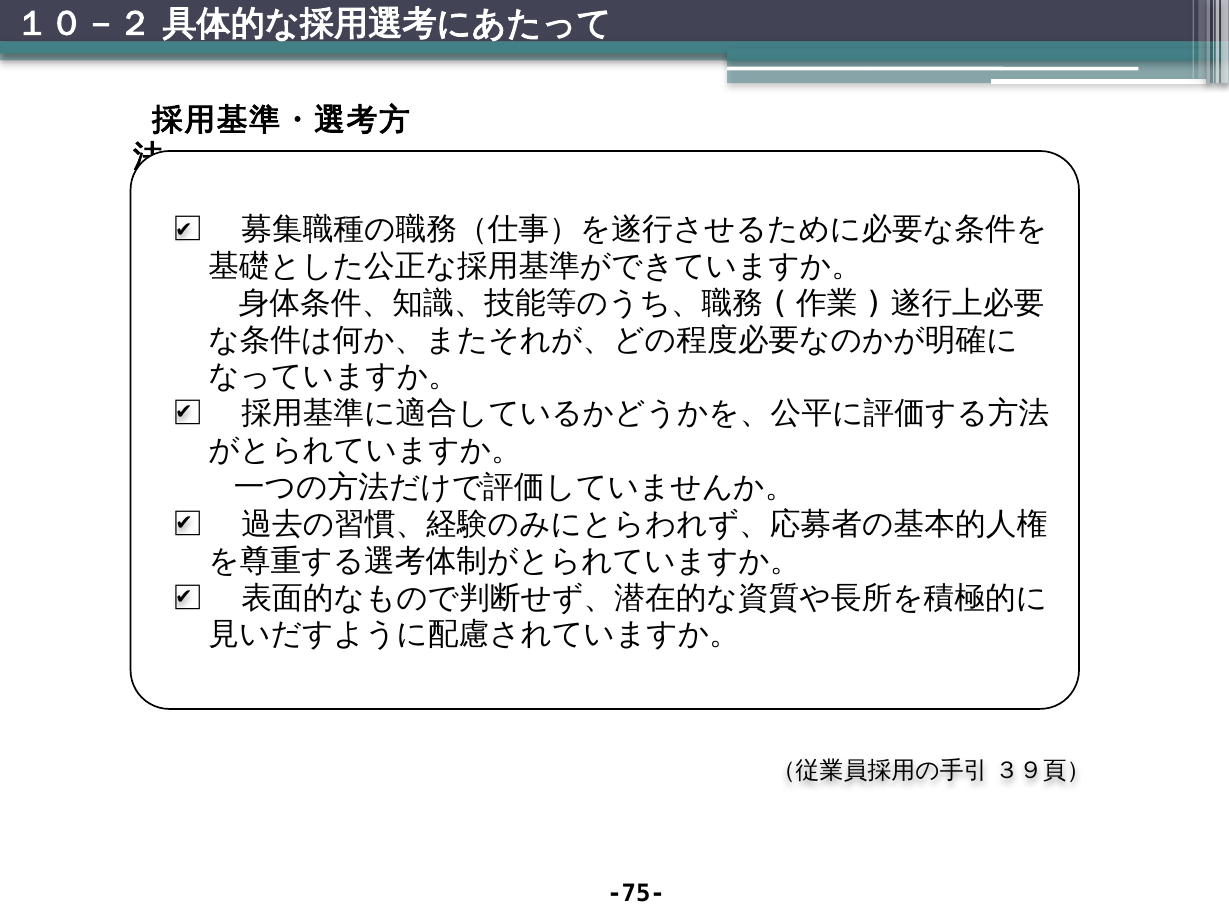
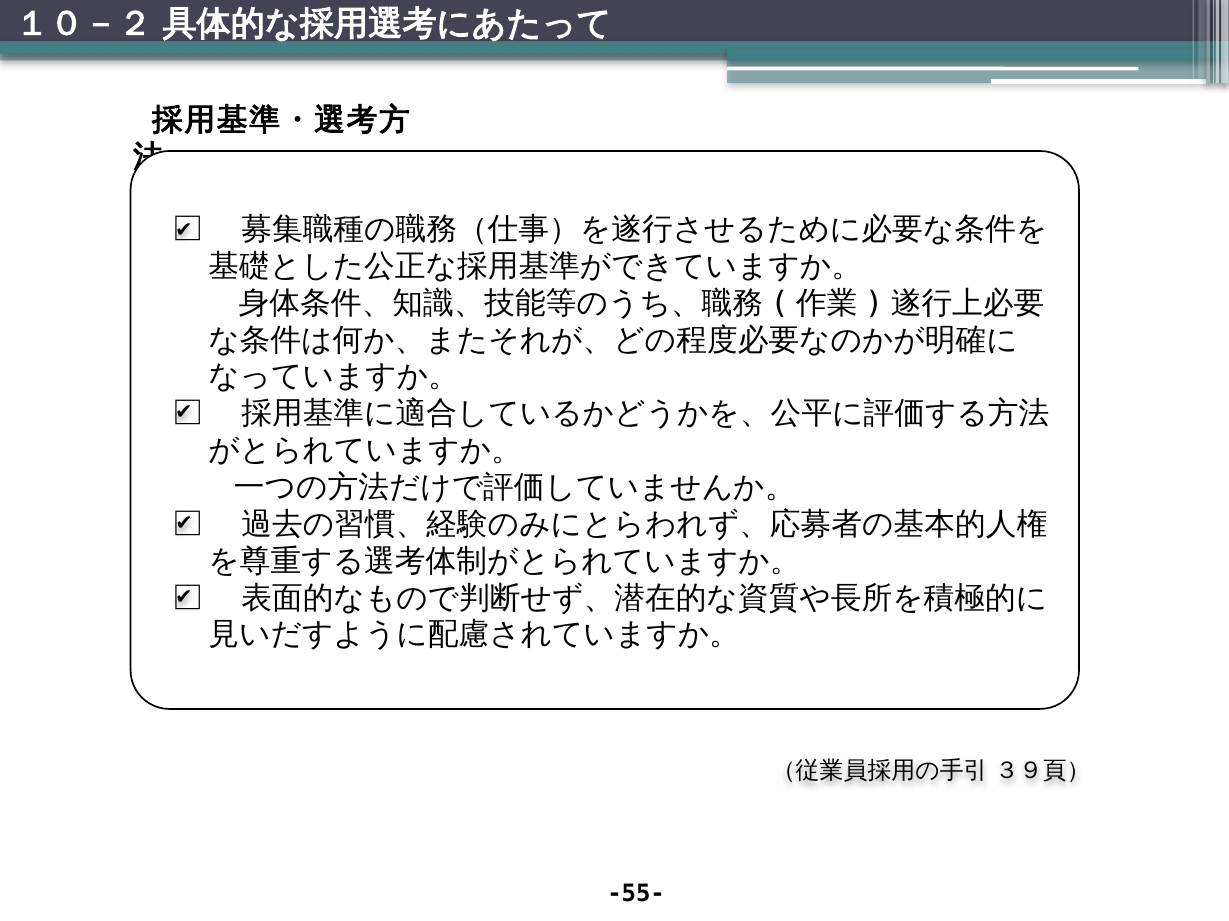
-75-: -75- -> -55-
